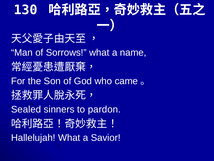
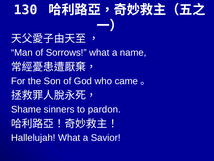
Sealed: Sealed -> Shame
